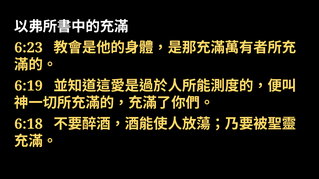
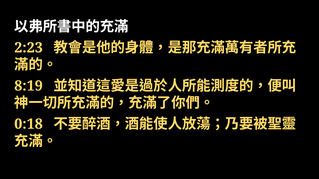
6:23: 6:23 -> 2:23
6:19: 6:19 -> 8:19
6:18: 6:18 -> 0:18
